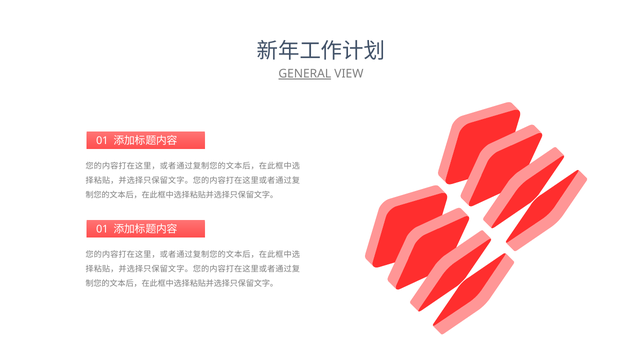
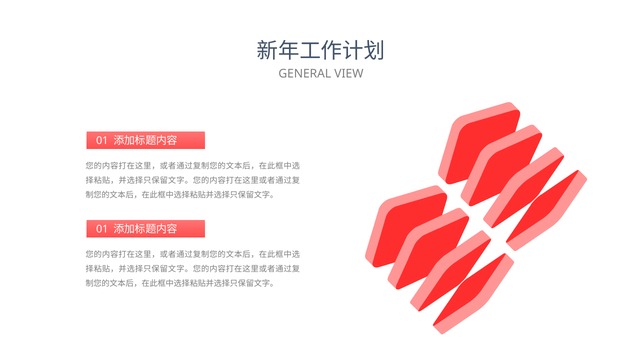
GENERAL underline: present -> none
